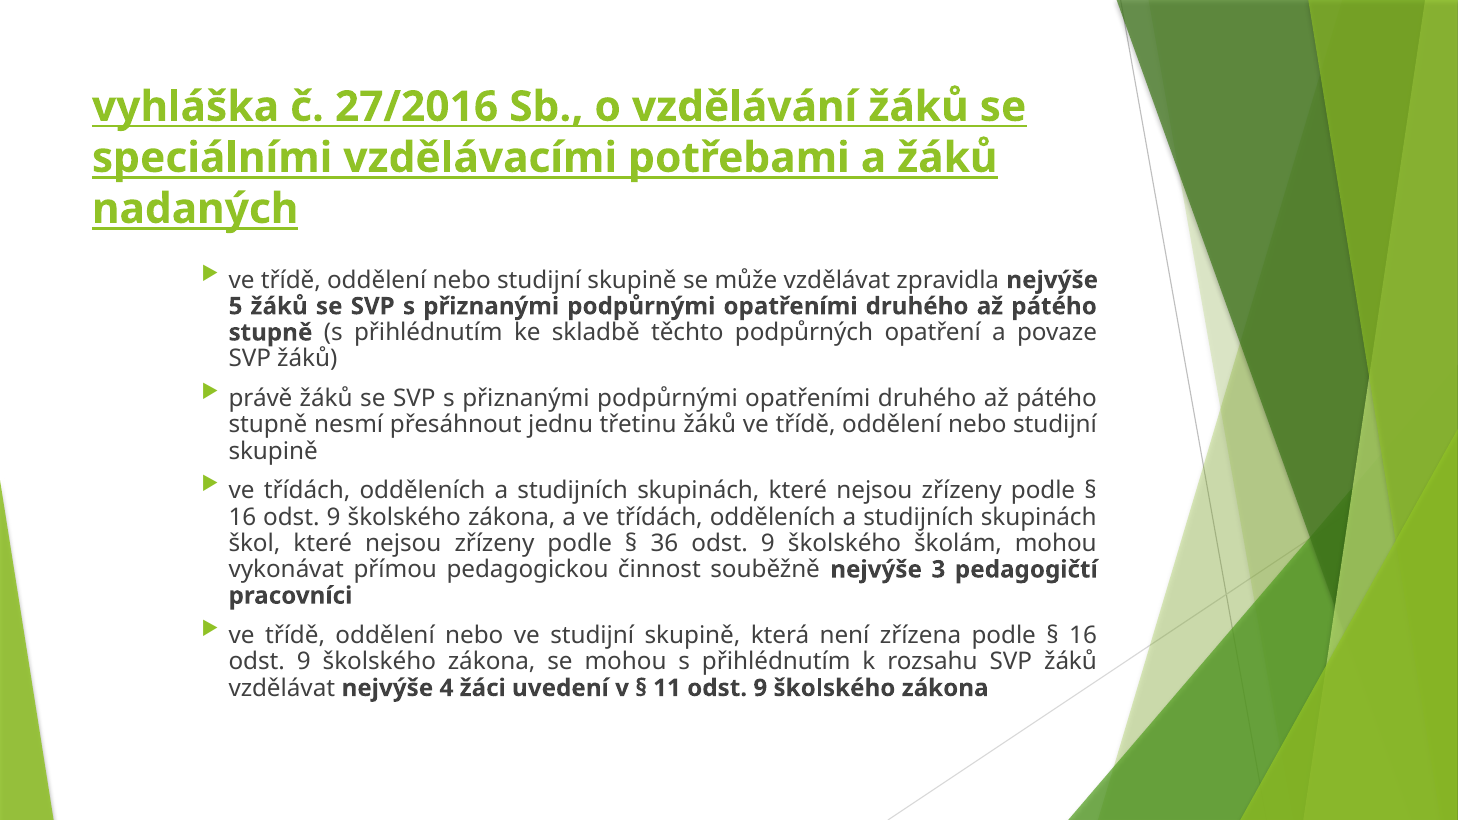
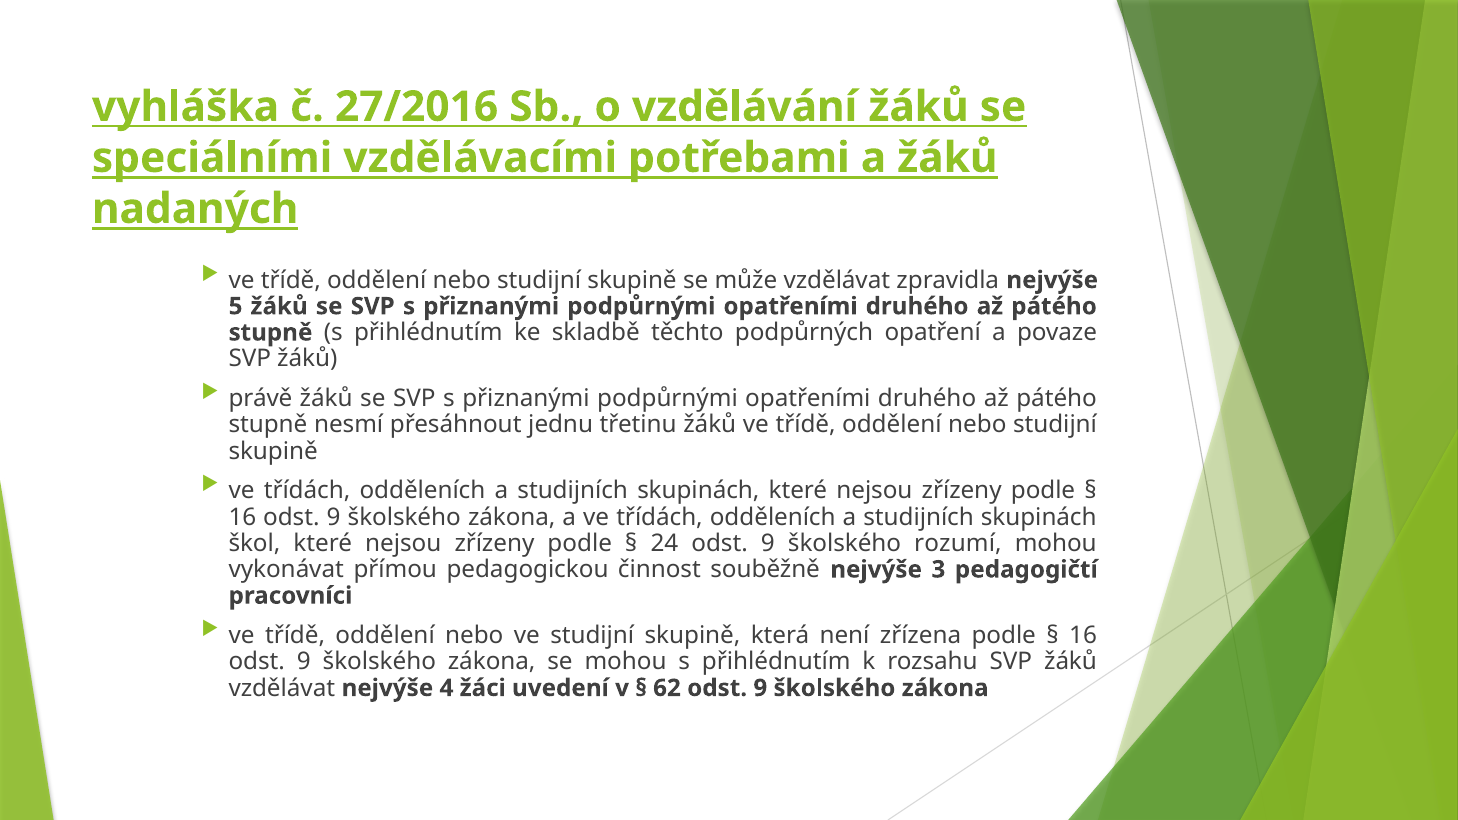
36: 36 -> 24
školám: školám -> rozumí
11: 11 -> 62
